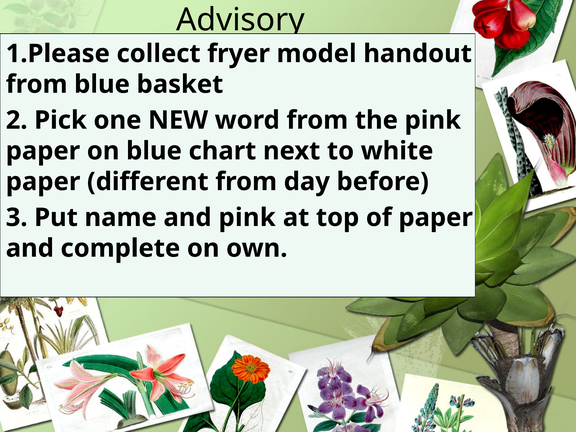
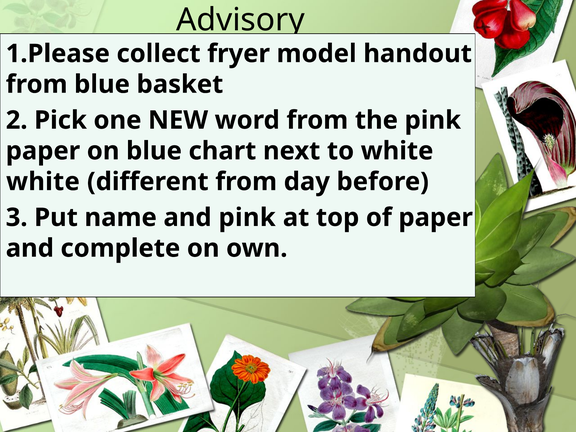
paper at (43, 182): paper -> white
